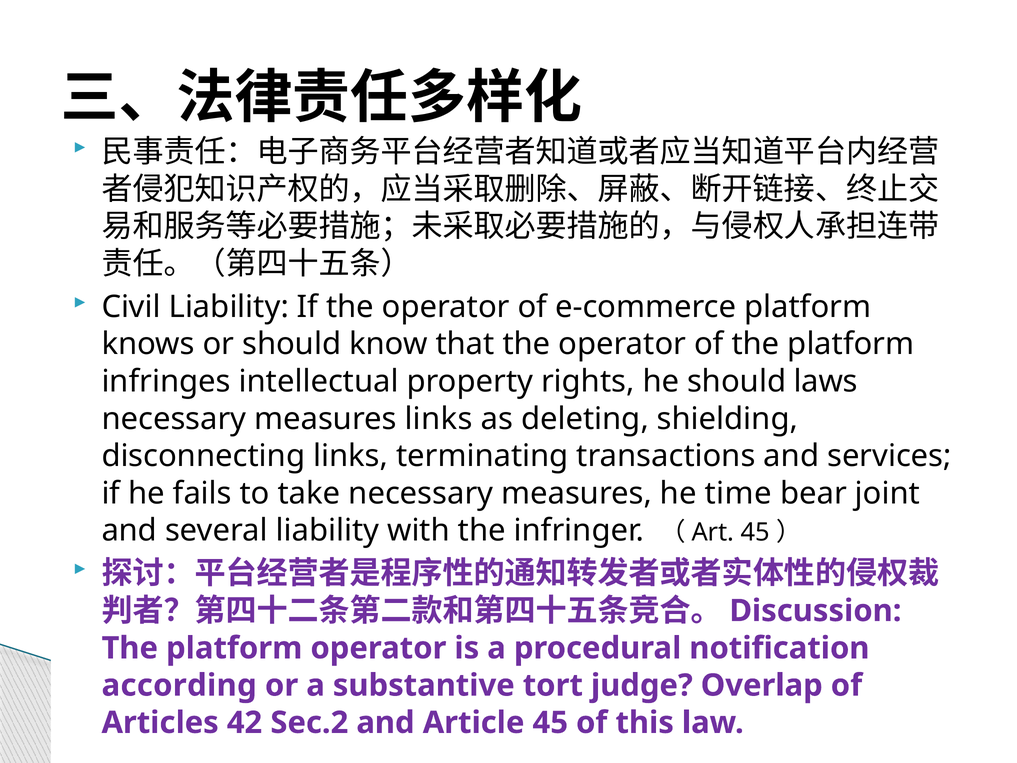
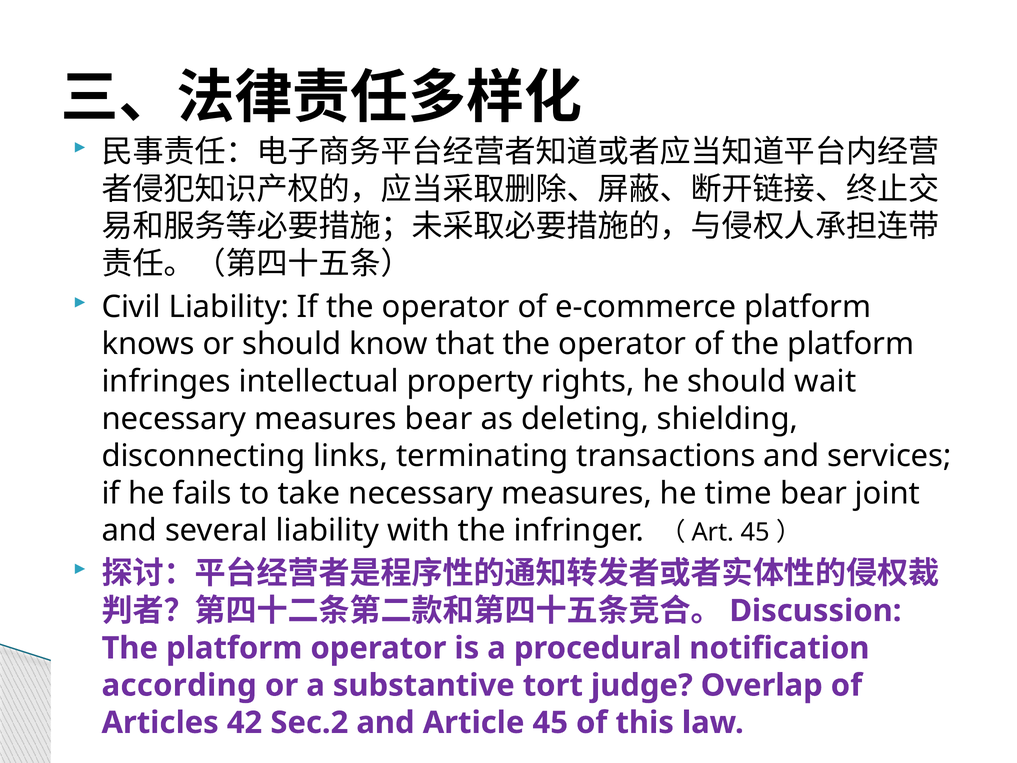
laws: laws -> wait
measures links: links -> bear
